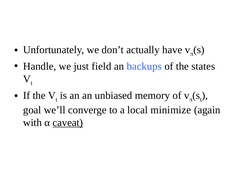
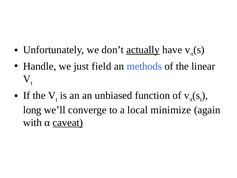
actually underline: none -> present
backups: backups -> methods
states: states -> linear
memory: memory -> function
goal: goal -> long
